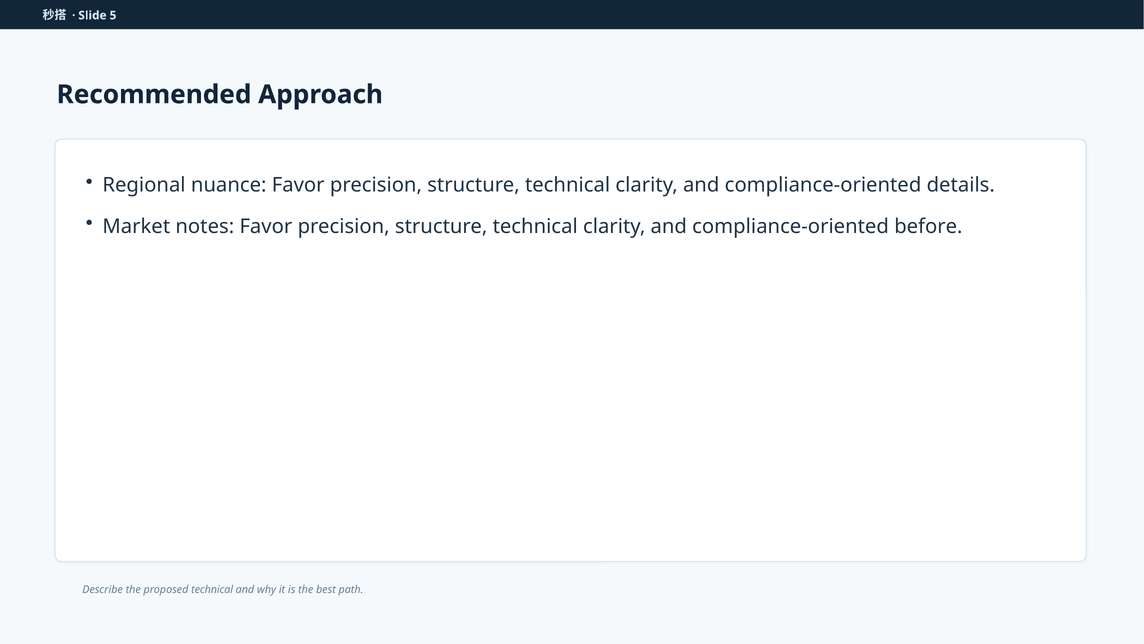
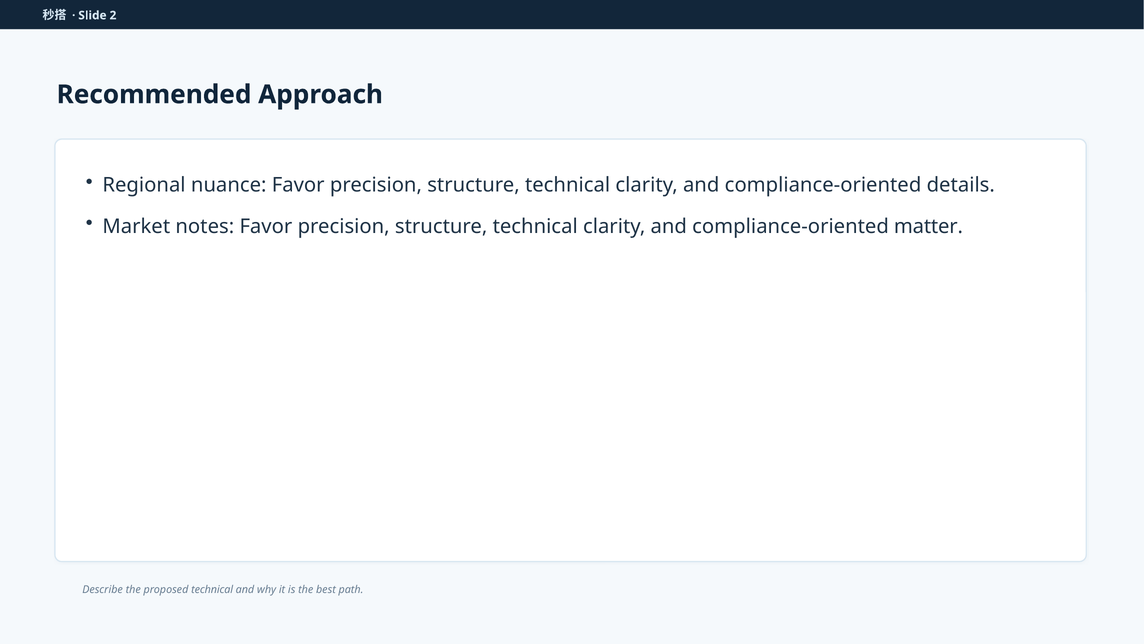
5: 5 -> 2
before: before -> matter
